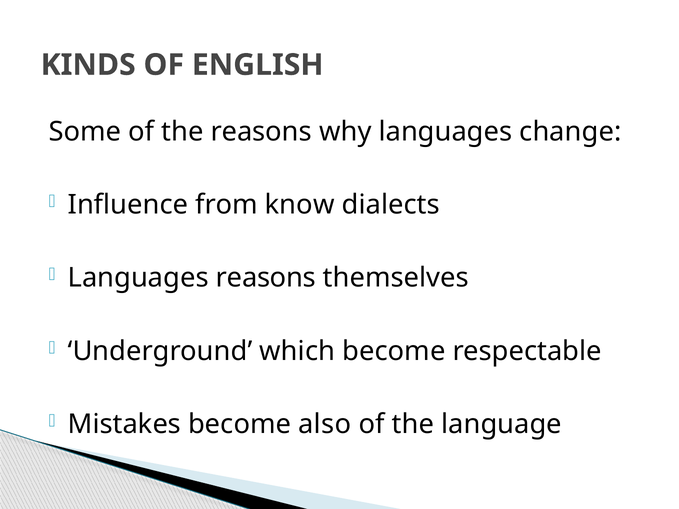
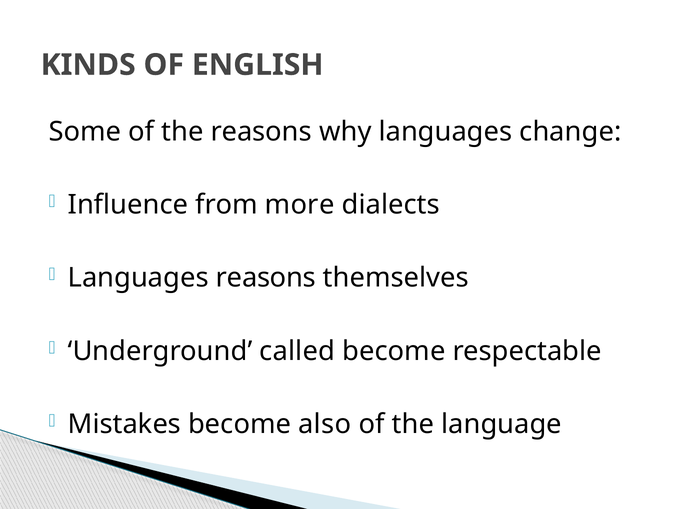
know: know -> more
which: which -> called
